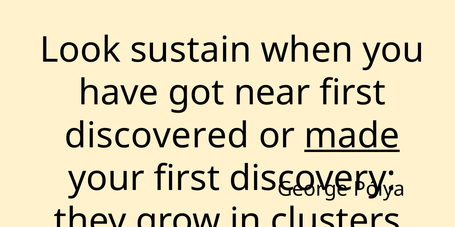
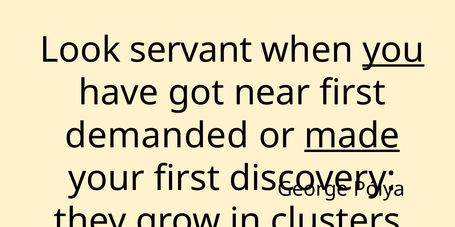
sustain: sustain -> servant
you underline: none -> present
discovered: discovered -> demanded
